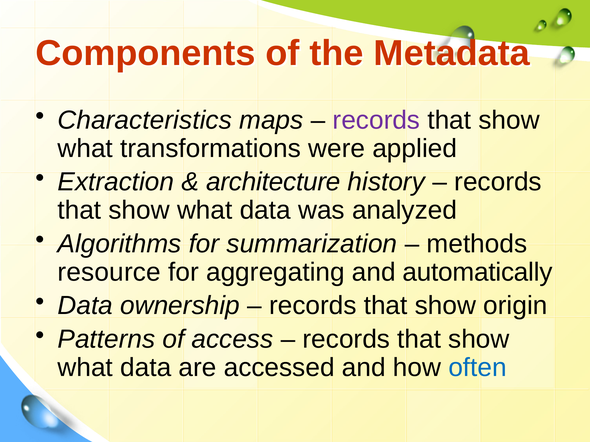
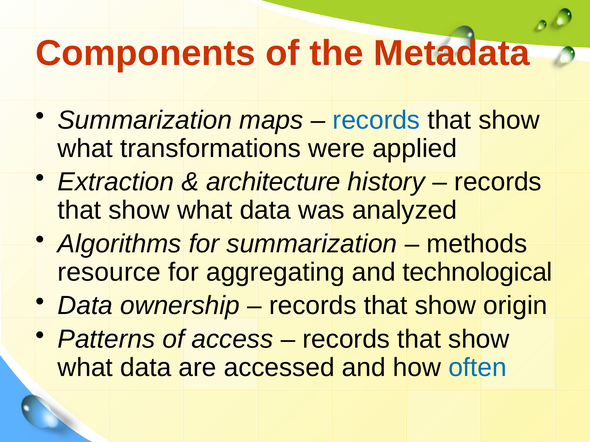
Characteristics at (145, 120): Characteristics -> Summarization
records at (376, 120) colour: purple -> blue
automatically: automatically -> technological
